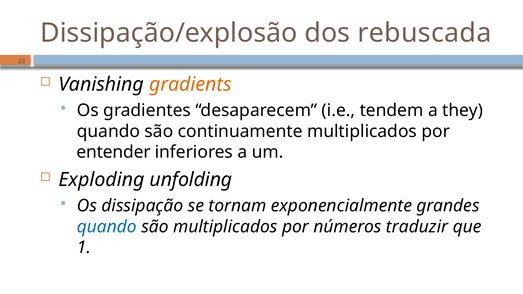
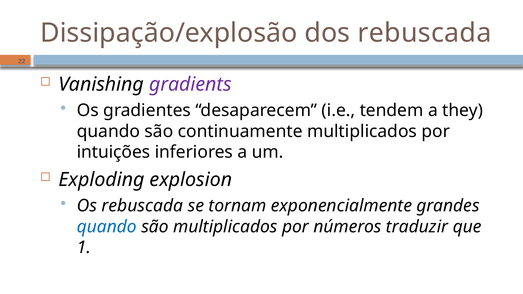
gradients colour: orange -> purple
entender: entender -> intuições
unfolding: unfolding -> explosion
Os dissipação: dissipação -> rebuscada
